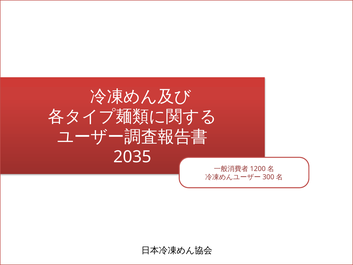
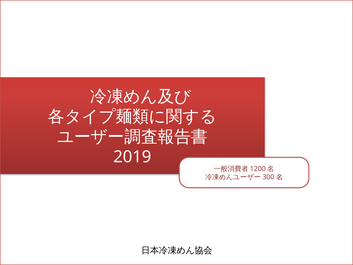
2035: 2035 -> 2019
